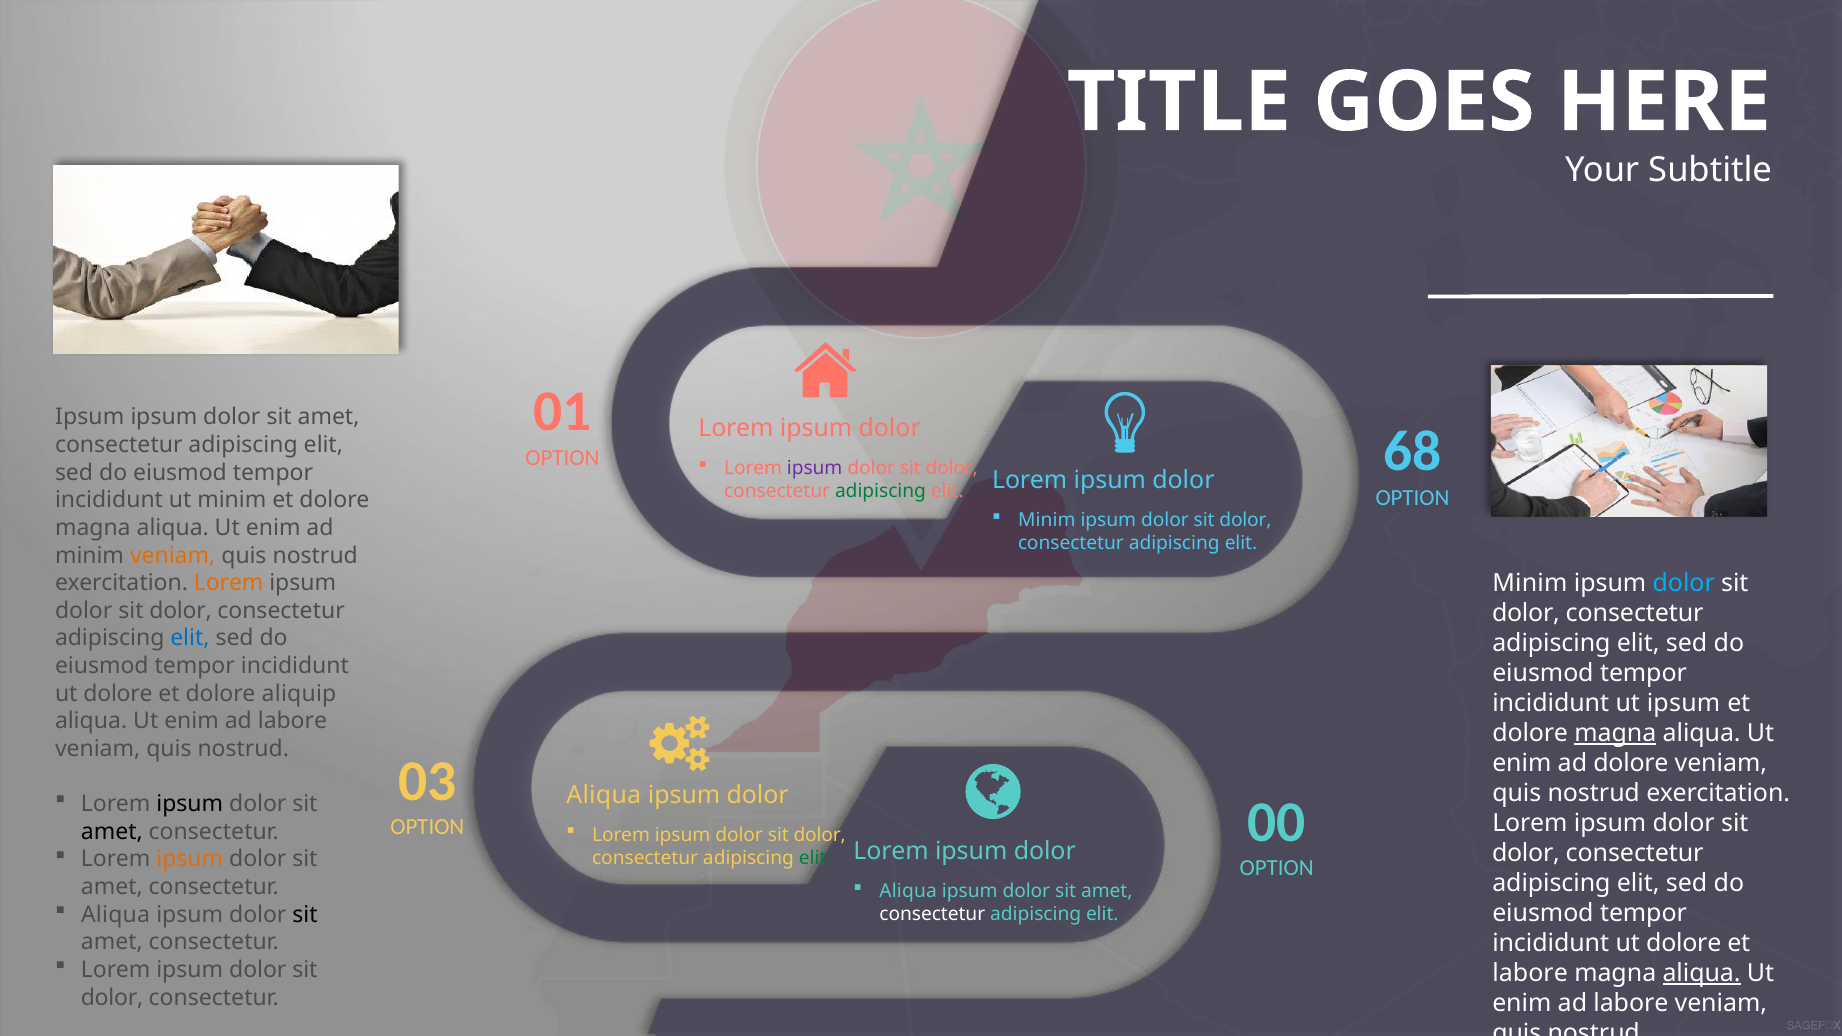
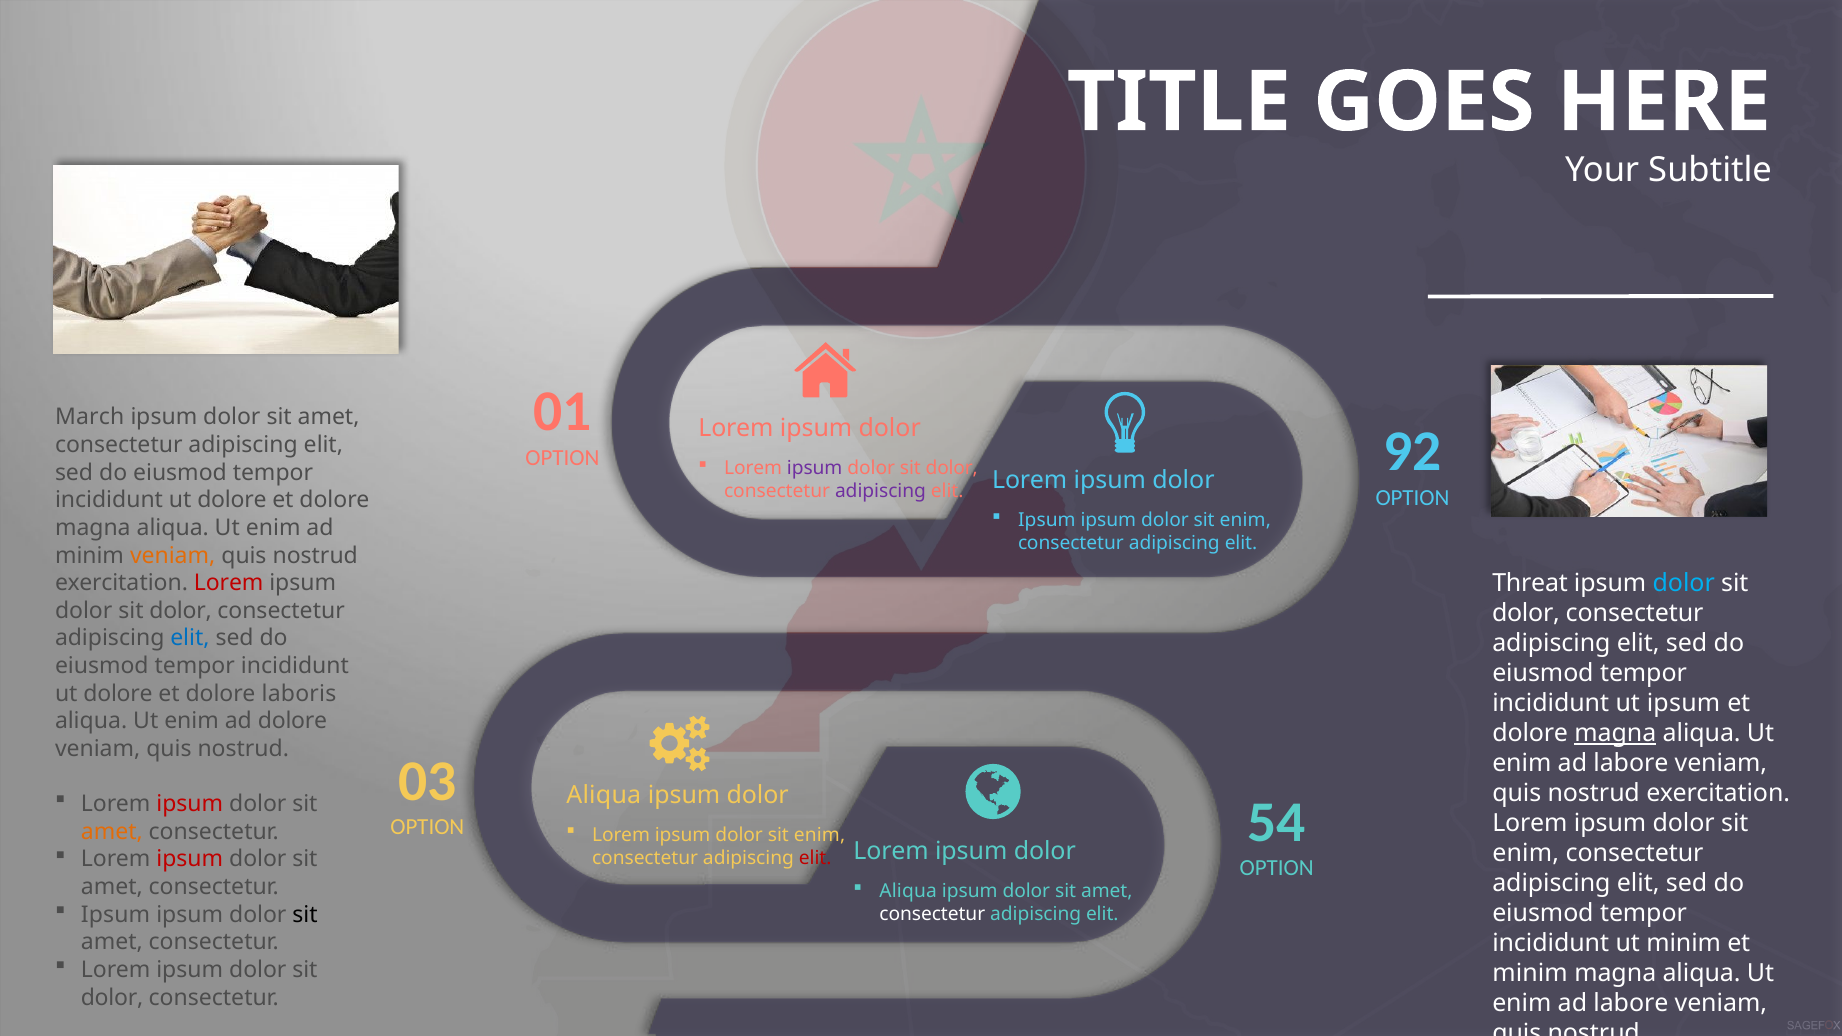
Ipsum at (90, 417): Ipsum -> March
68: 68 -> 92
adipiscing at (881, 491) colour: green -> purple
minim at (232, 500): minim -> dolore
Minim at (1047, 520): Minim -> Ipsum
dolor at (1246, 520): dolor -> enim
Lorem at (229, 583) colour: orange -> red
Minim at (1530, 584): Minim -> Threat
aliquip: aliquip -> laboris
labore at (292, 721): labore -> dolore
dolore at (1631, 763): dolore -> labore
ipsum at (190, 804) colour: black -> red
00: 00 -> 54
dolor at (820, 835): dolor -> enim
amet at (112, 832) colour: black -> orange
dolor at (1526, 853): dolor -> enim
ipsum at (190, 859) colour: orange -> red
elit at (815, 858) colour: green -> red
Aliqua at (116, 915): Aliqua -> Ipsum
dolore at (1684, 943): dolore -> minim
labore at (1530, 973): labore -> minim
aliqua at (1702, 973) underline: present -> none
